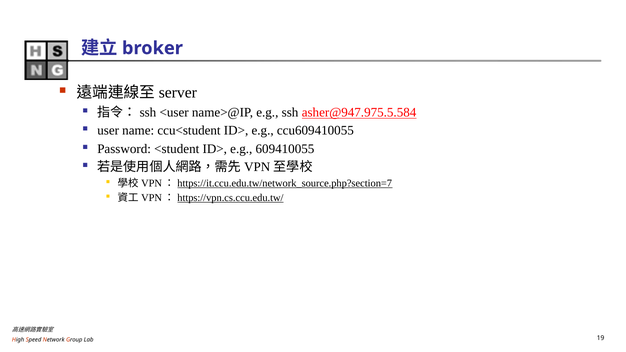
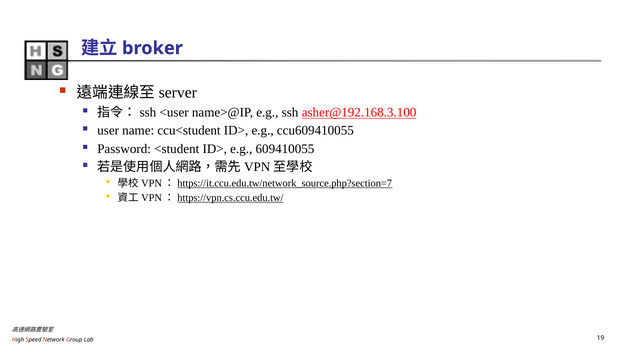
asher@947.975.5.584: asher@947.975.5.584 -> asher@192.168.3.100
